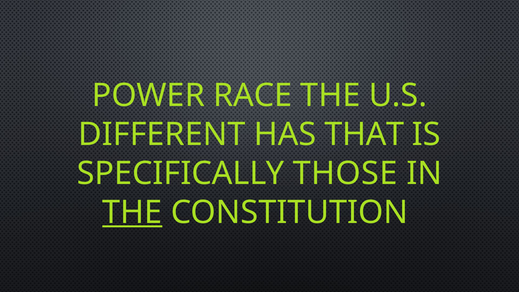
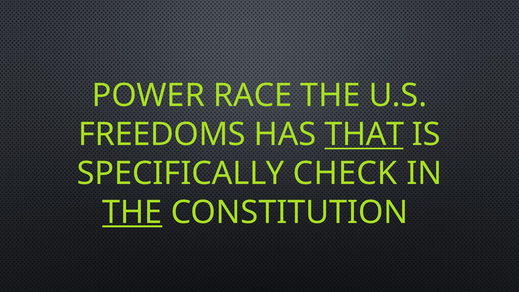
DIFFERENT: DIFFERENT -> FREEDOMS
THAT underline: none -> present
THOSE: THOSE -> CHECK
